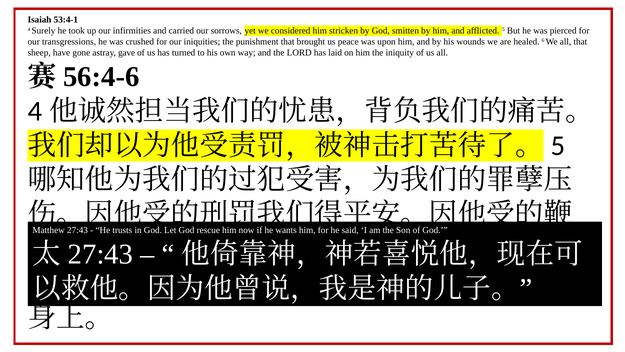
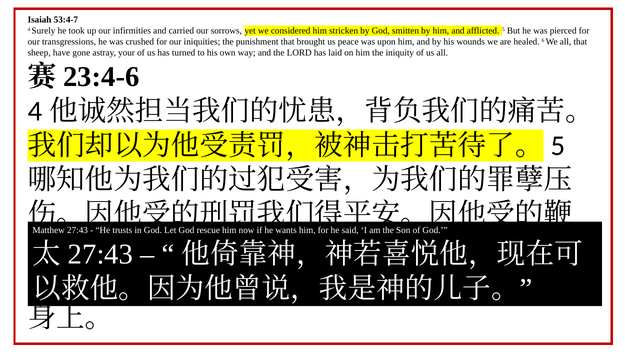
53:4-1: 53:4-1 -> 53:4-7
gave: gave -> your
56:4-6: 56:4-6 -> 23:4-6
